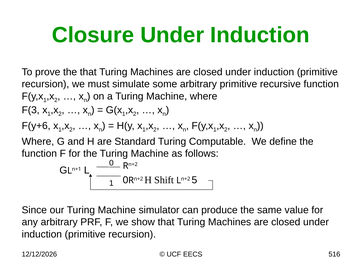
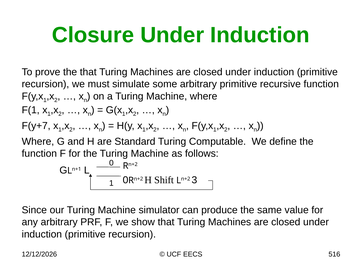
F(3: F(3 -> F(1
F(y+6: F(y+6 -> F(y+7
5: 5 -> 3
